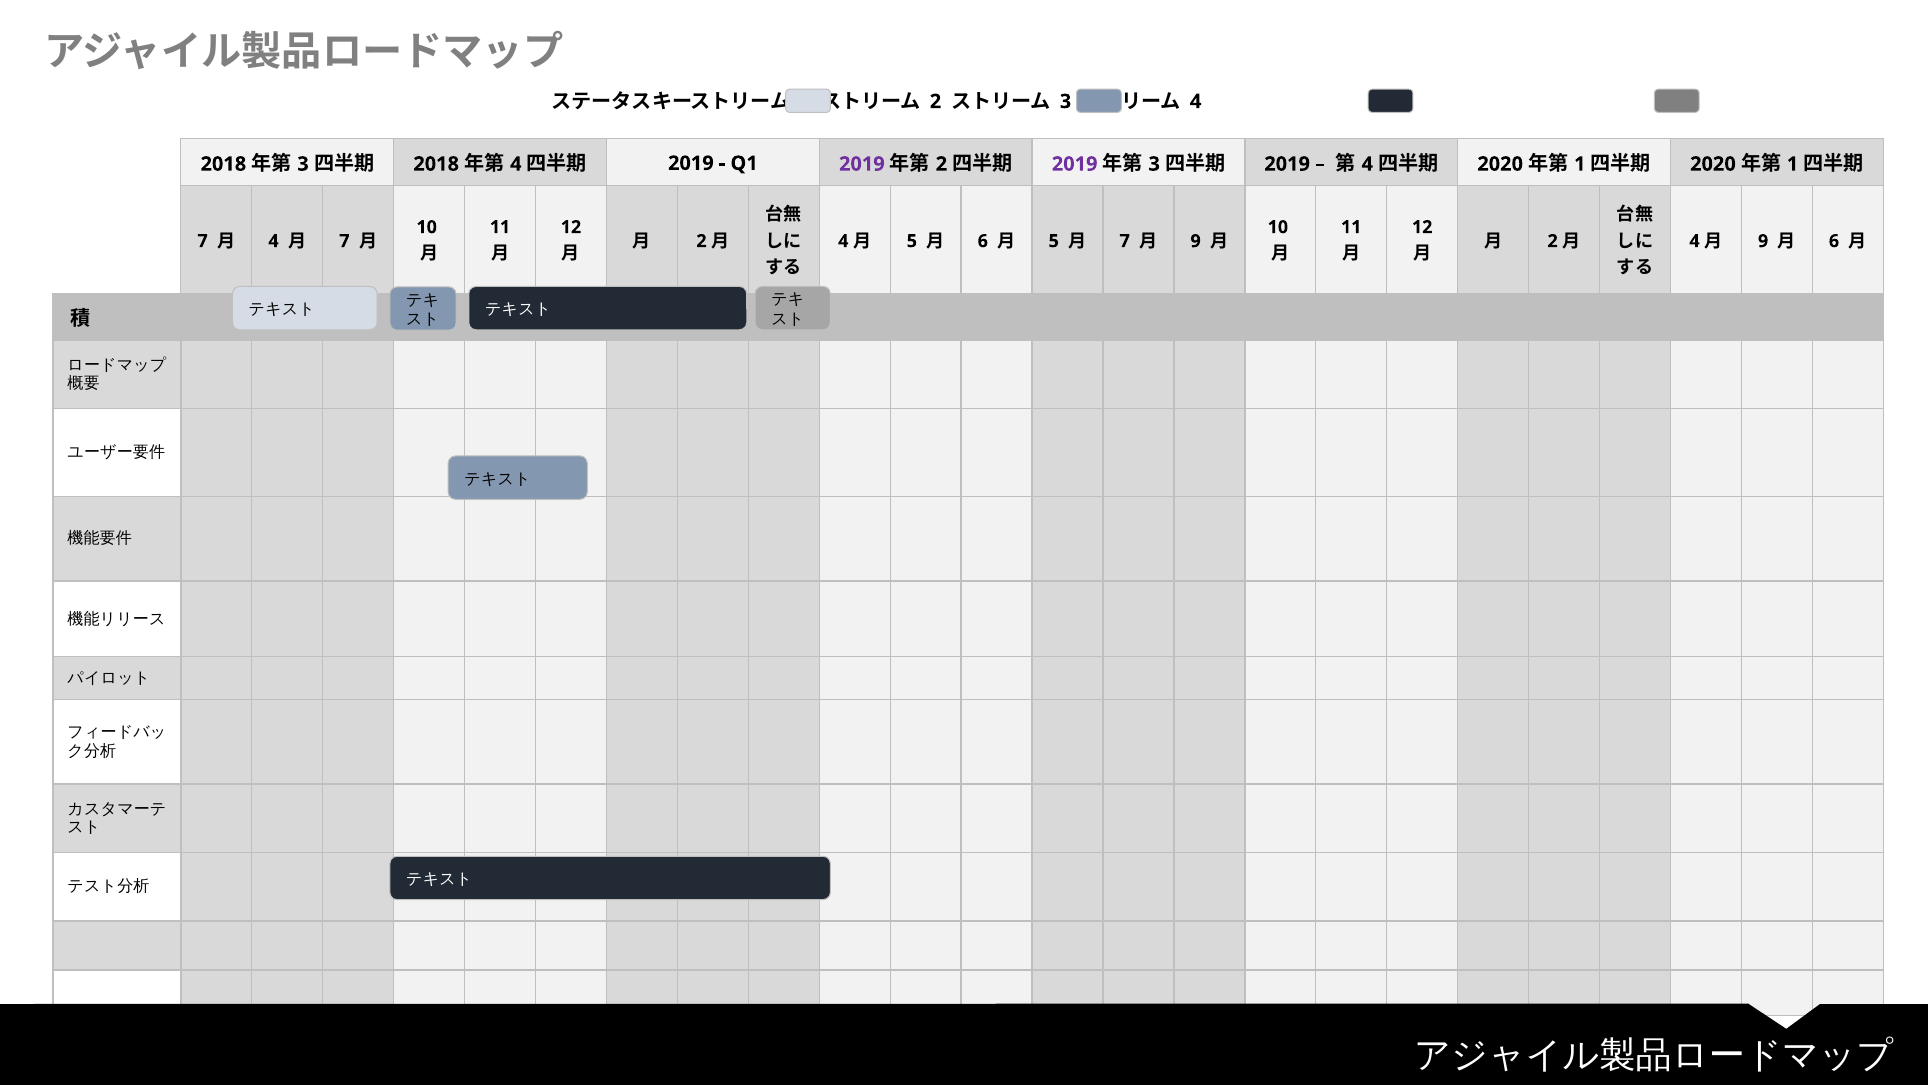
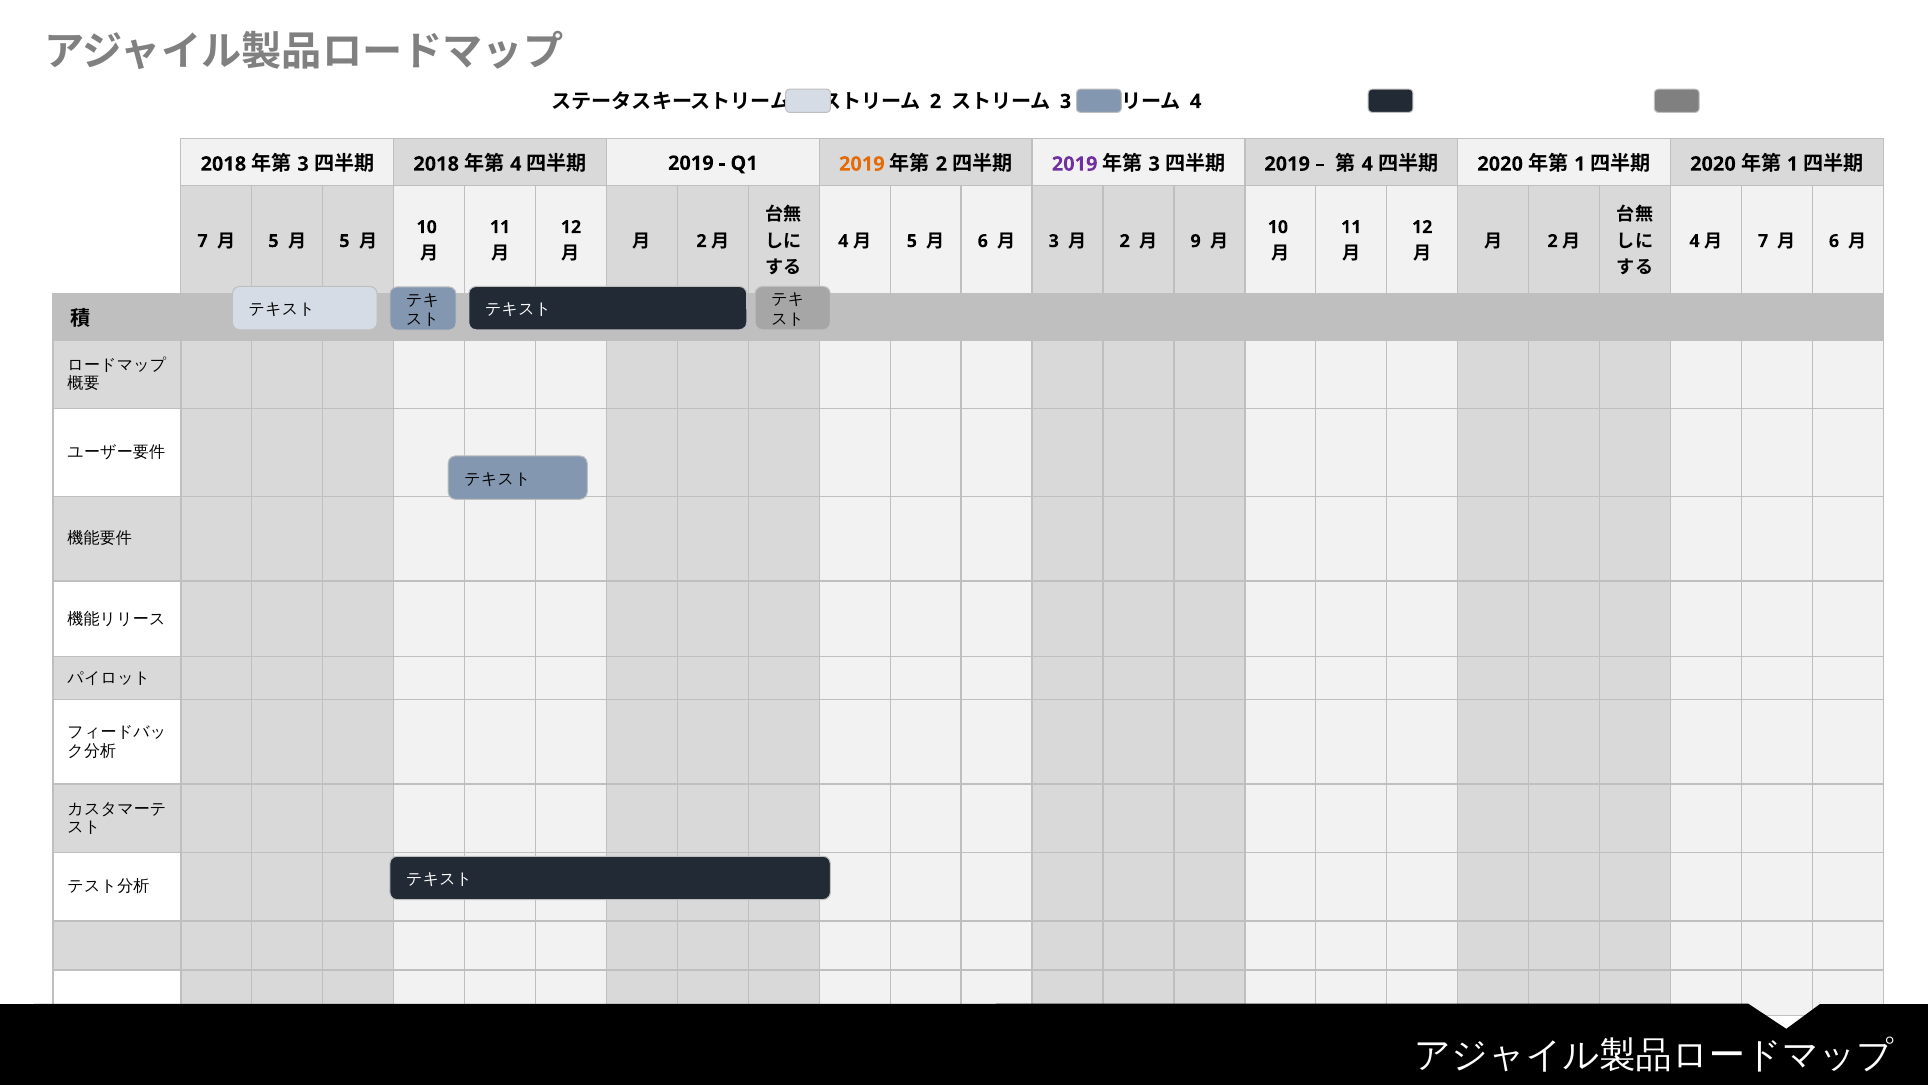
2019 at (862, 164) colour: purple -> orange
4 at (273, 241): 4 -> 5
7 at (344, 241): 7 -> 5
5 at (1054, 241): 5 -> 3
7 at (1125, 241): 7 -> 2
9 at (1763, 241): 9 -> 7
